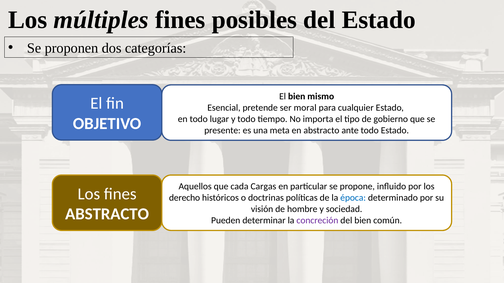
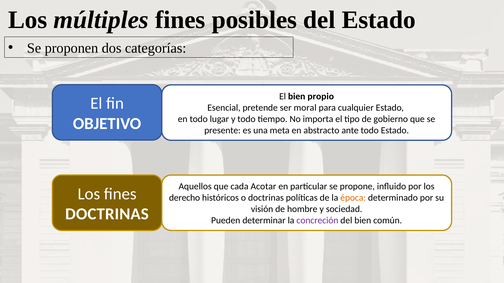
mismo: mismo -> propio
Cargas: Cargas -> Acotar
época colour: blue -> orange
ABSTRACTO at (107, 214): ABSTRACTO -> DOCTRINAS
